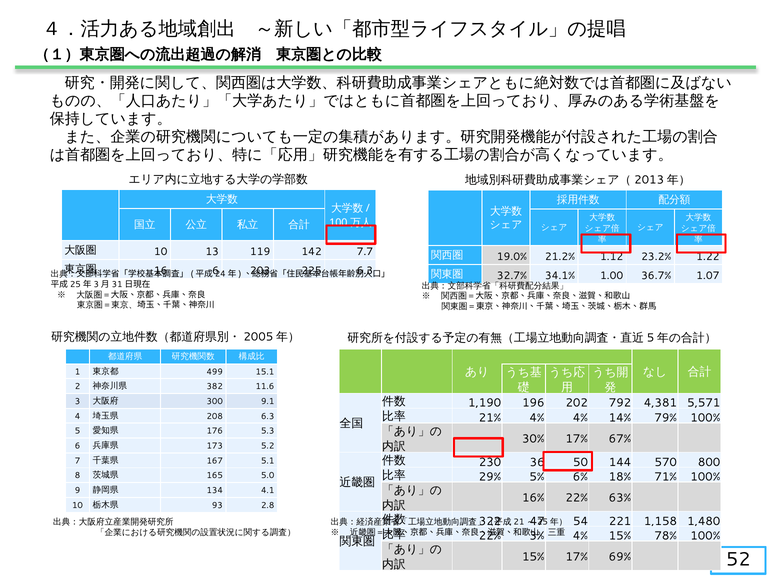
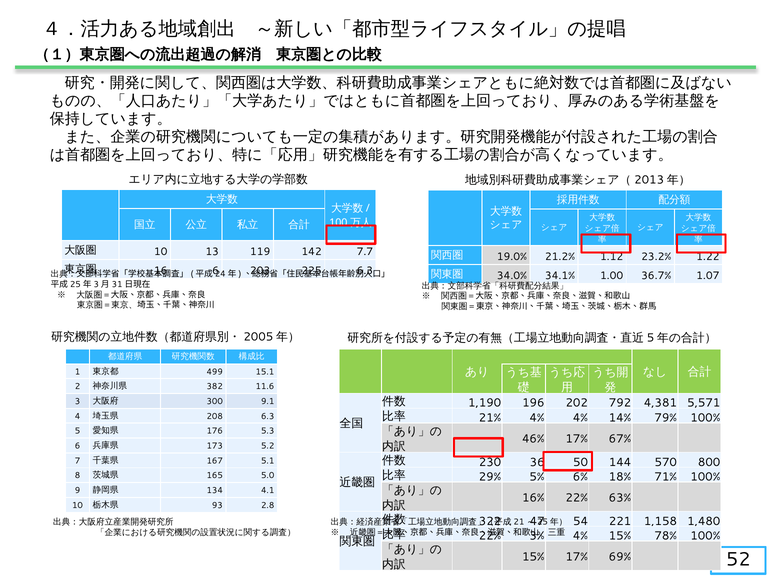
32.7%: 32.7% -> 34.0%
30%: 30% -> 46%
